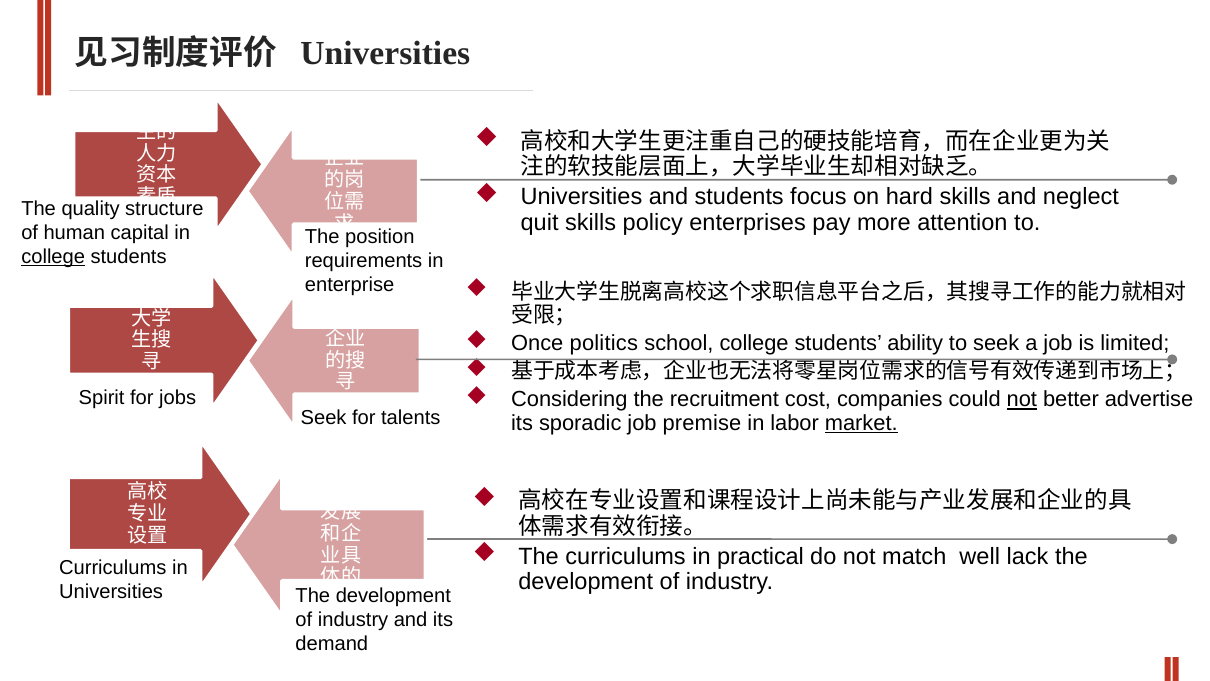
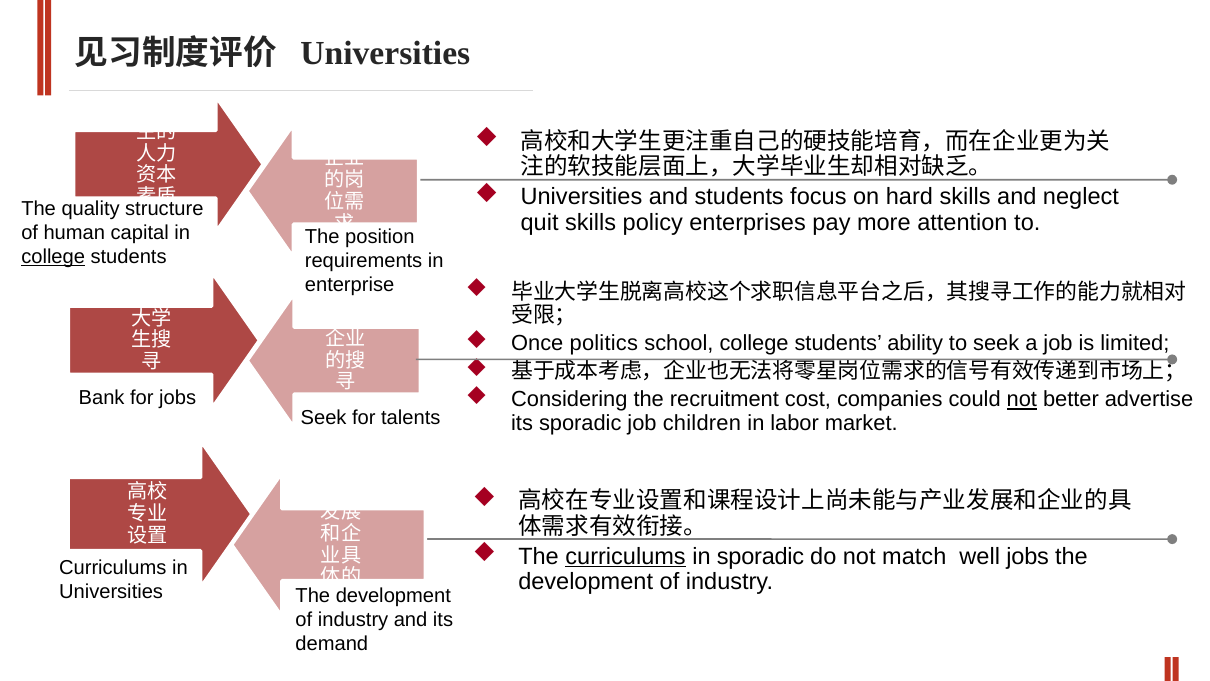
Spirit: Spirit -> Bank
premise: premise -> children
market underline: present -> none
curriculums at (626, 556) underline: none -> present
in practical: practical -> sporadic
well lack: lack -> jobs
